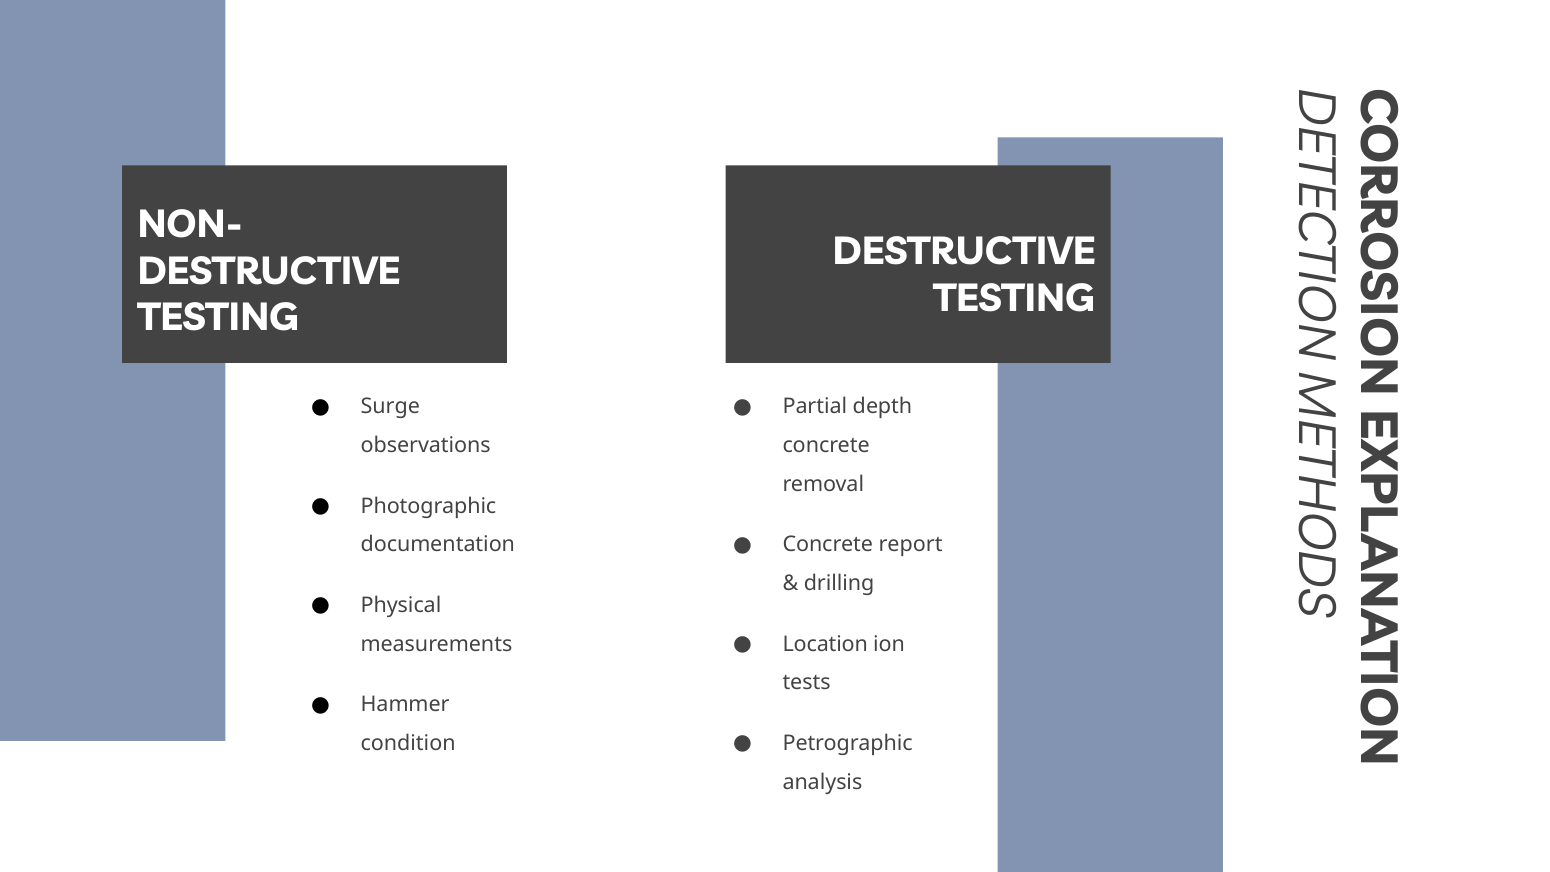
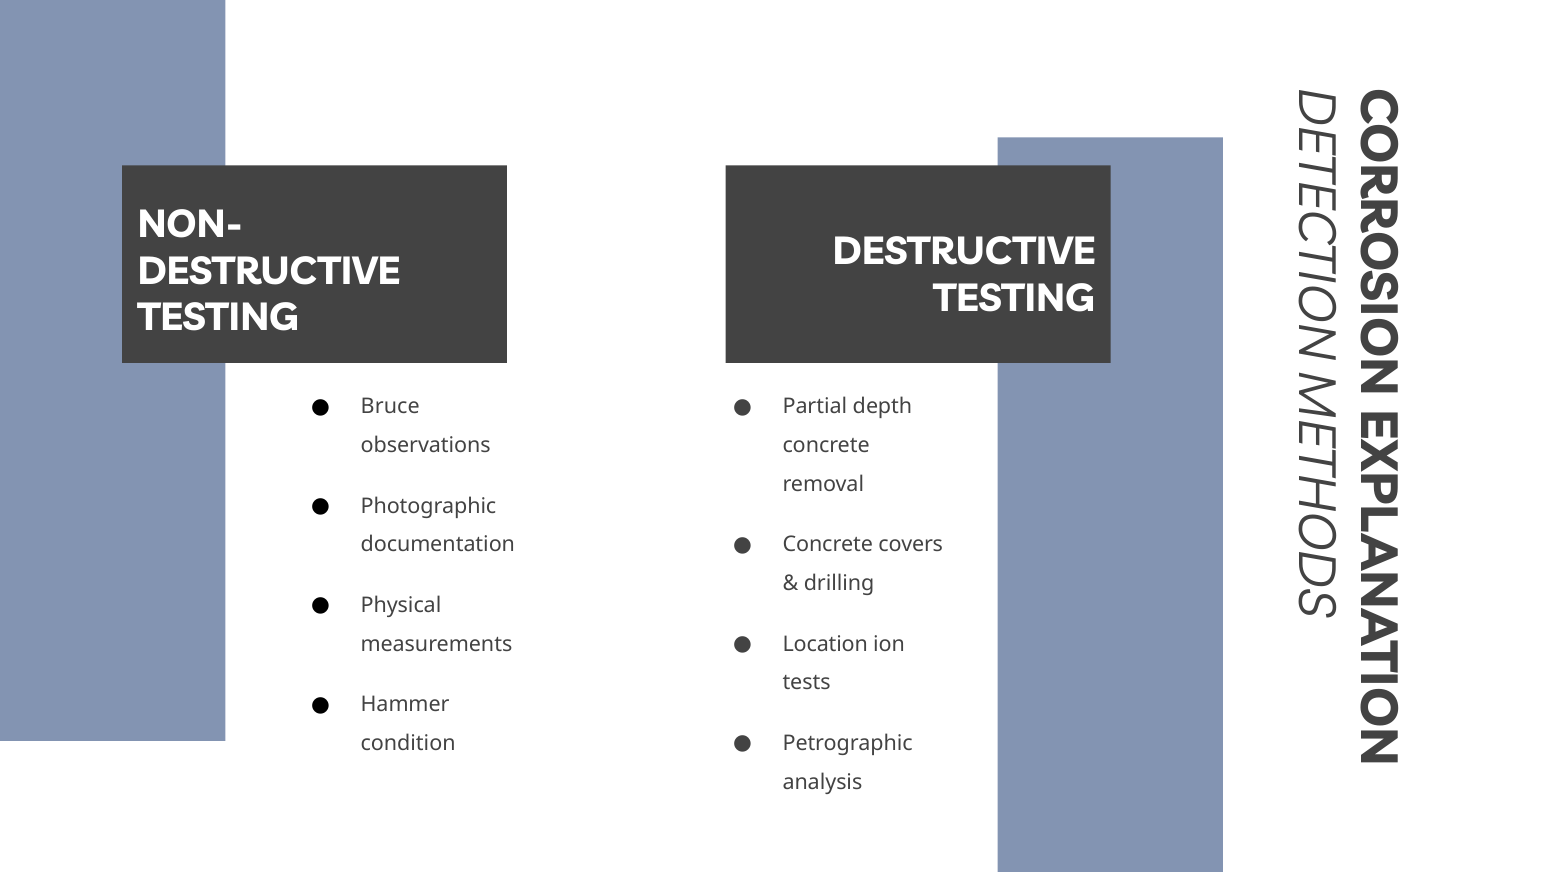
Surge: Surge -> Bruce
report: report -> covers
